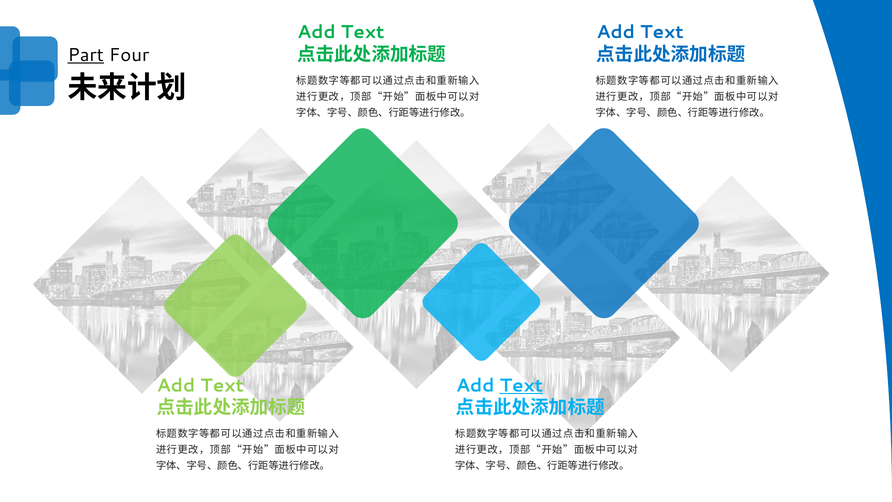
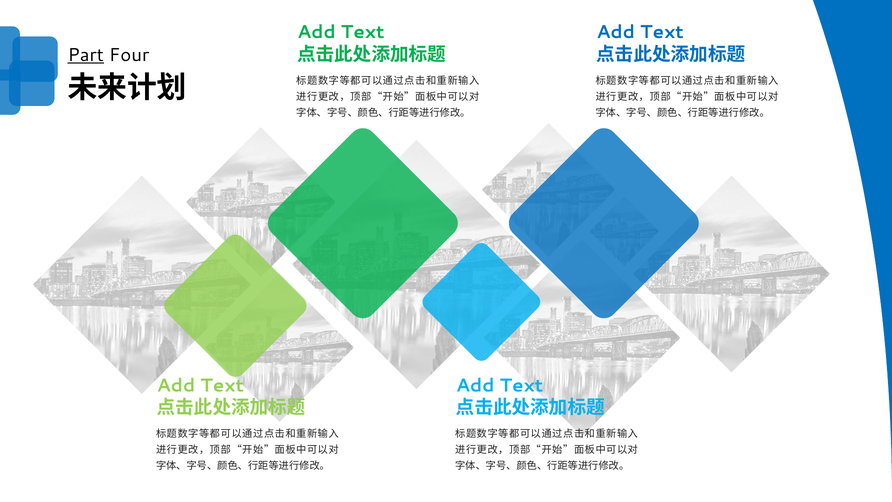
Text at (521, 385) underline: present -> none
